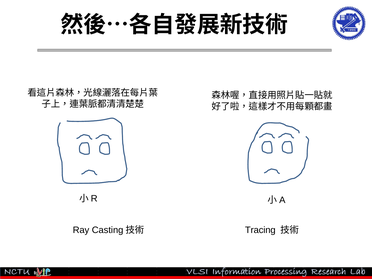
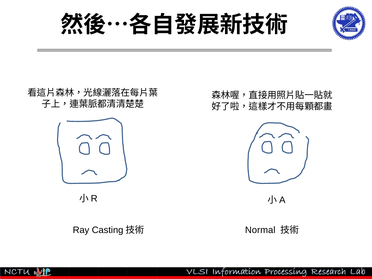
Tracing: Tracing -> Normal
